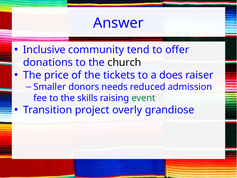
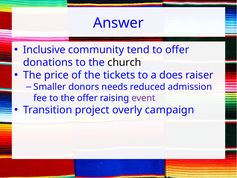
the skills: skills -> offer
event colour: green -> purple
grandiose: grandiose -> campaign
